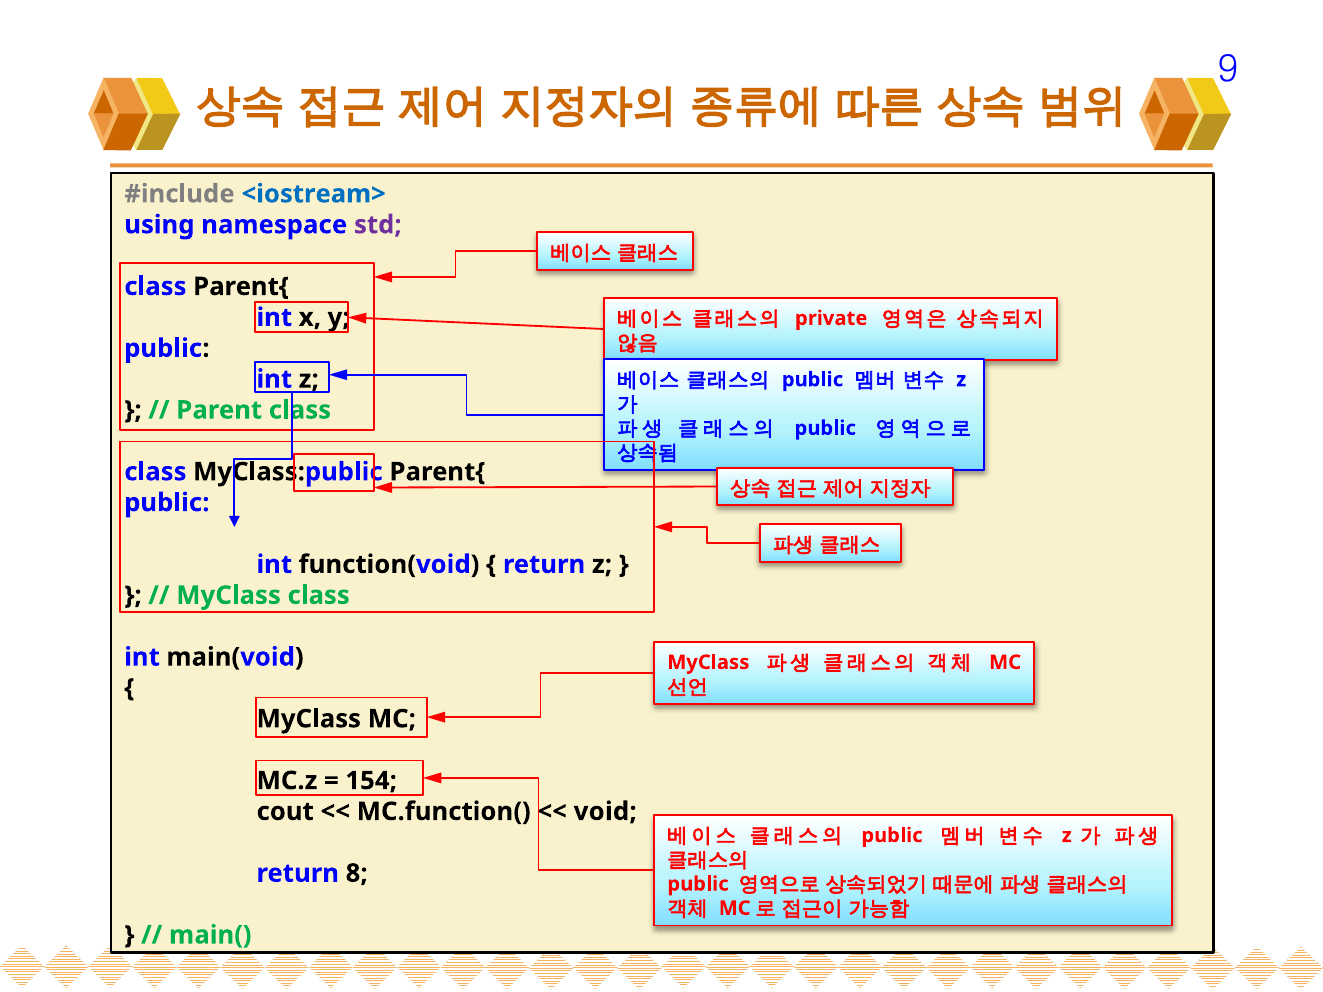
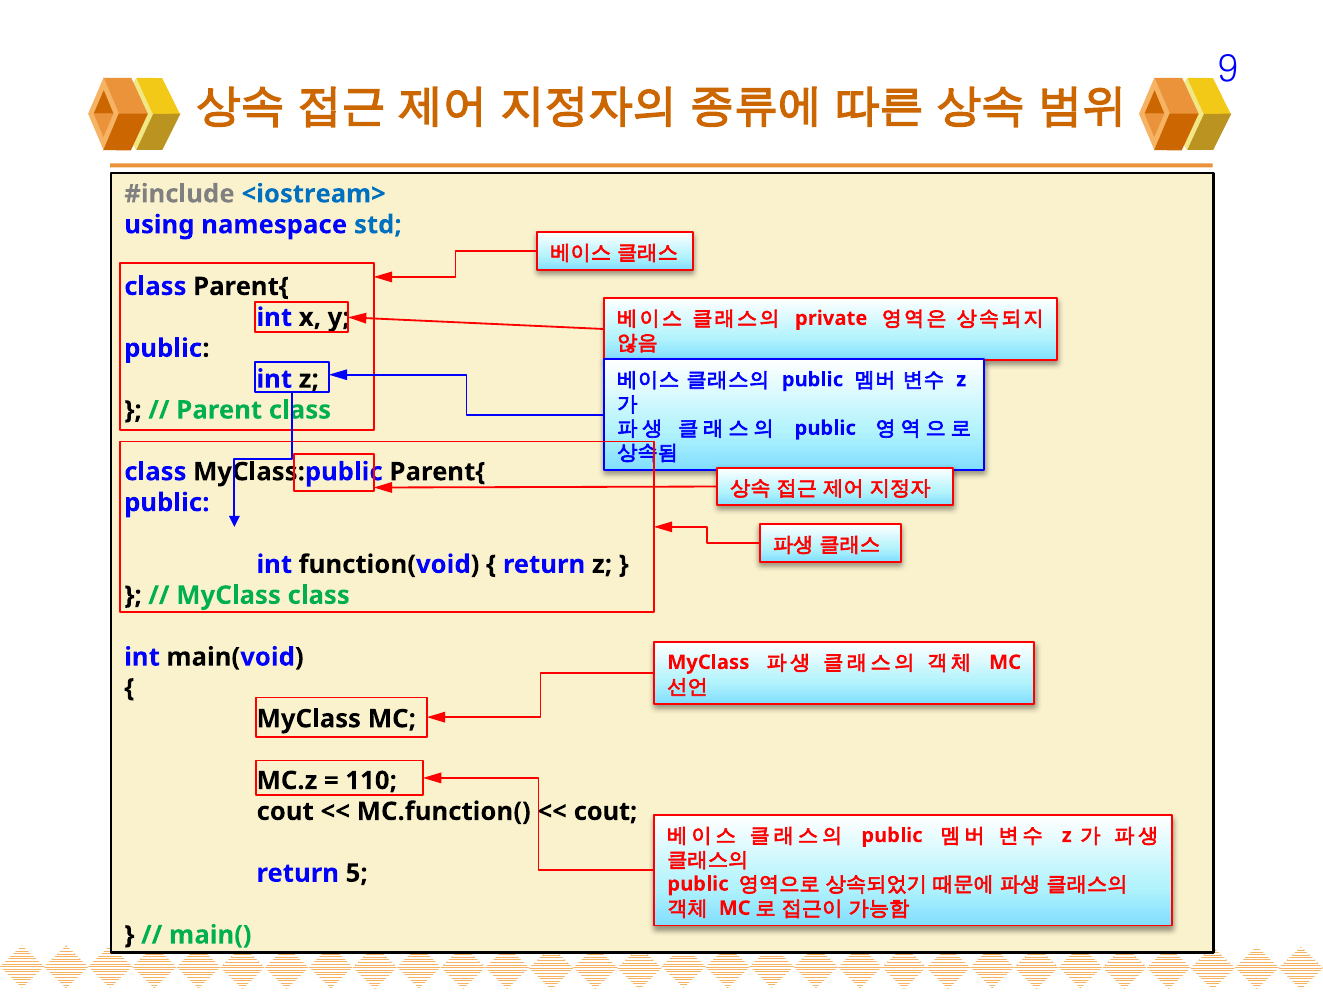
std colour: purple -> blue
154: 154 -> 110
void at (605, 812): void -> cout
8: 8 -> 5
